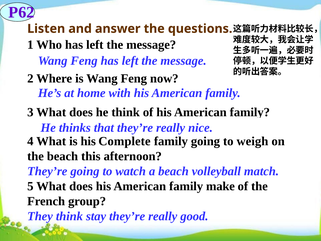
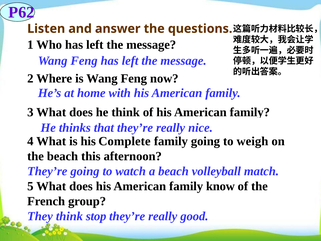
make: make -> know
stay: stay -> stop
